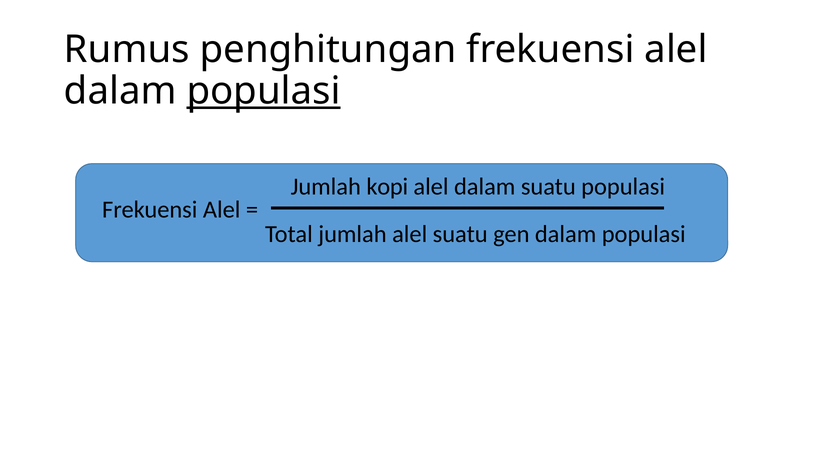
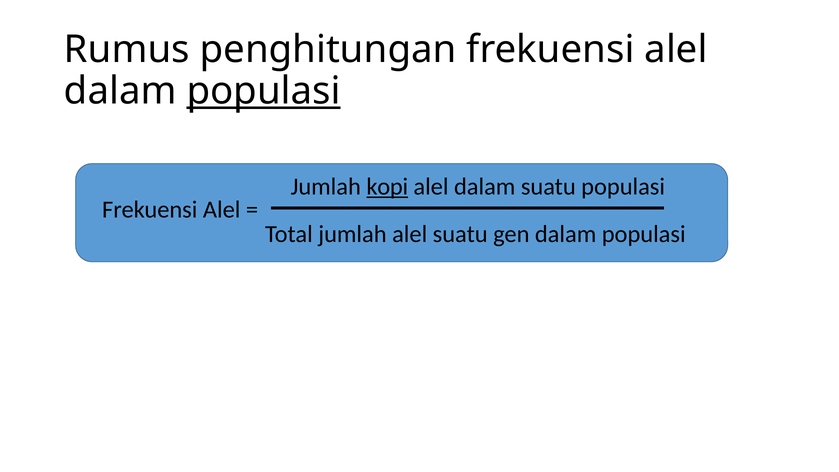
kopi underline: none -> present
